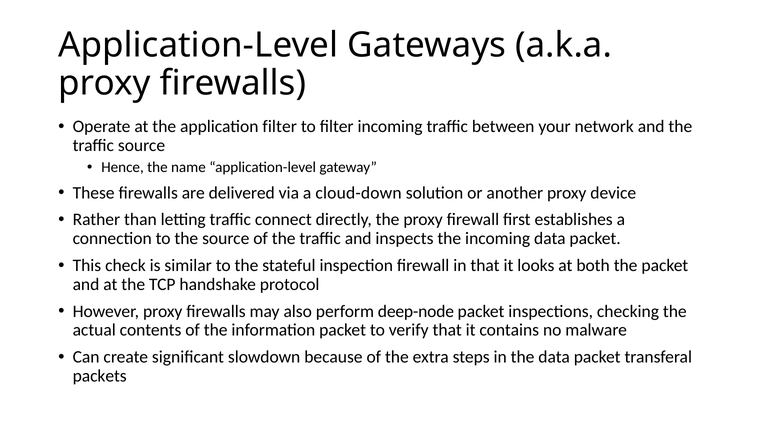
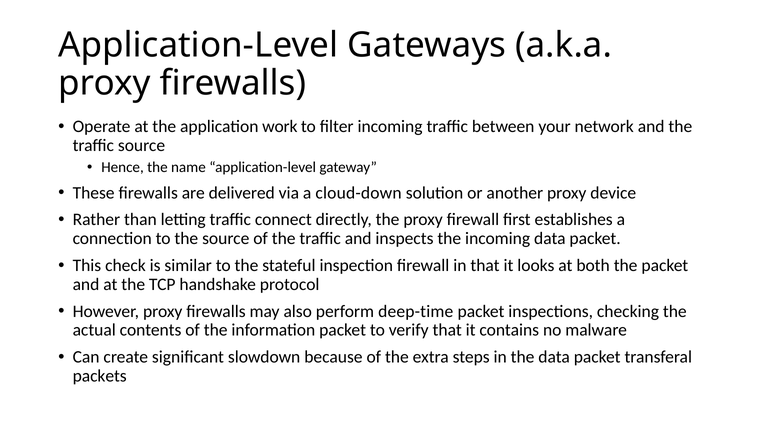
application filter: filter -> work
deep-node: deep-node -> deep-time
